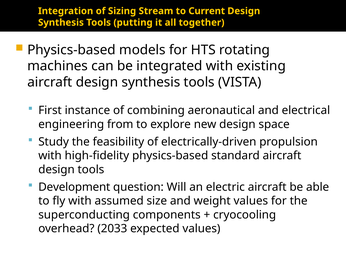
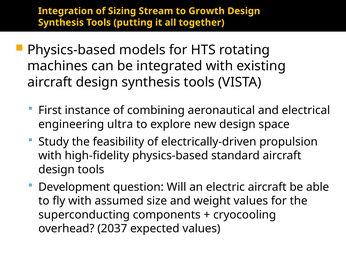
Current: Current -> Growth
from: from -> ultra
2033: 2033 -> 2037
